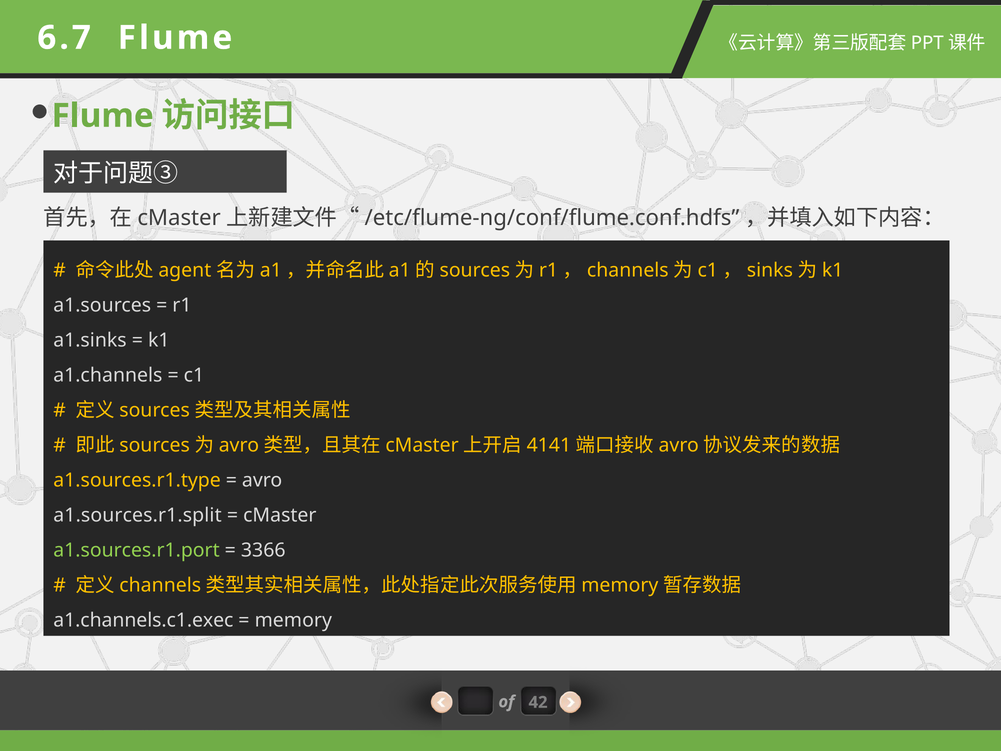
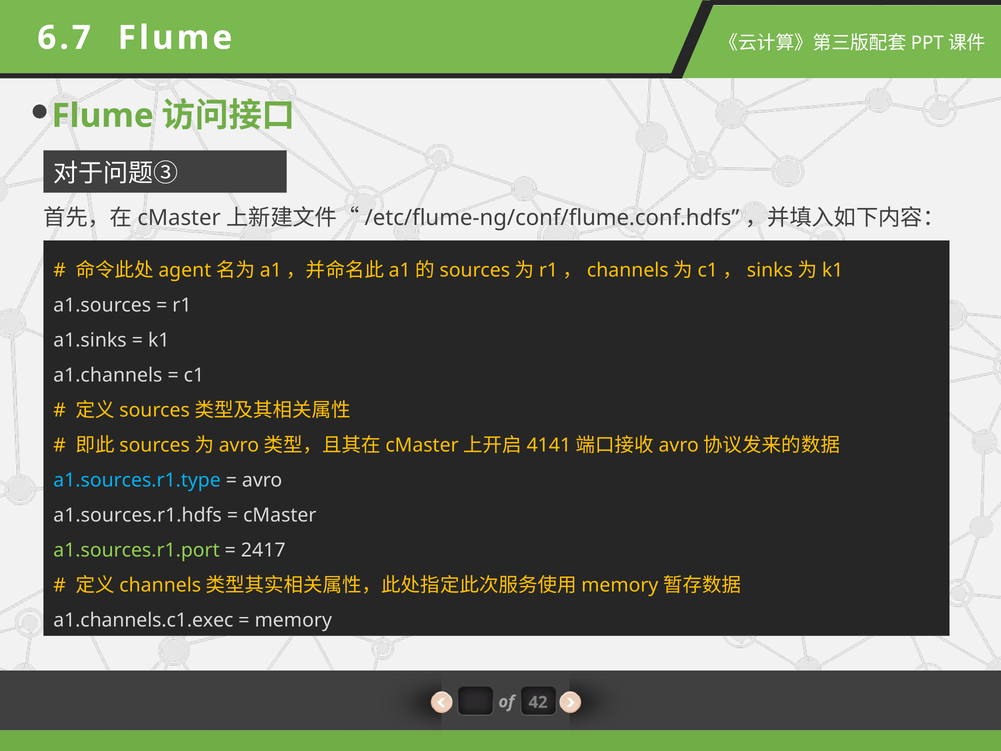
a1.sources.r1.type colour: yellow -> light blue
a1.sources.r1.split: a1.sources.r1.split -> a1.sources.r1.hdfs
3366: 3366 -> 2417
